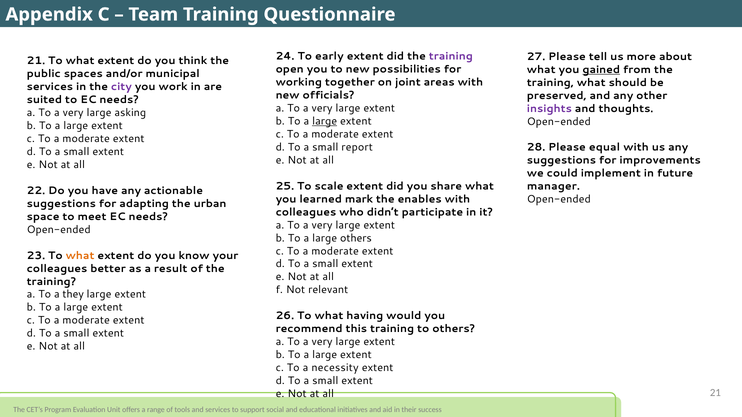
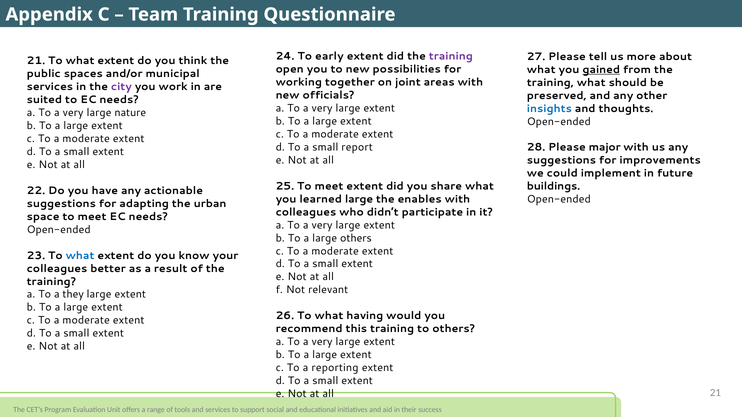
insights colour: purple -> blue
asking: asking -> nature
large at (325, 121) underline: present -> none
equal: equal -> major
25 To scale: scale -> meet
manager: manager -> buildings
learned mark: mark -> large
what at (80, 256) colour: orange -> blue
necessity: necessity -> reporting
